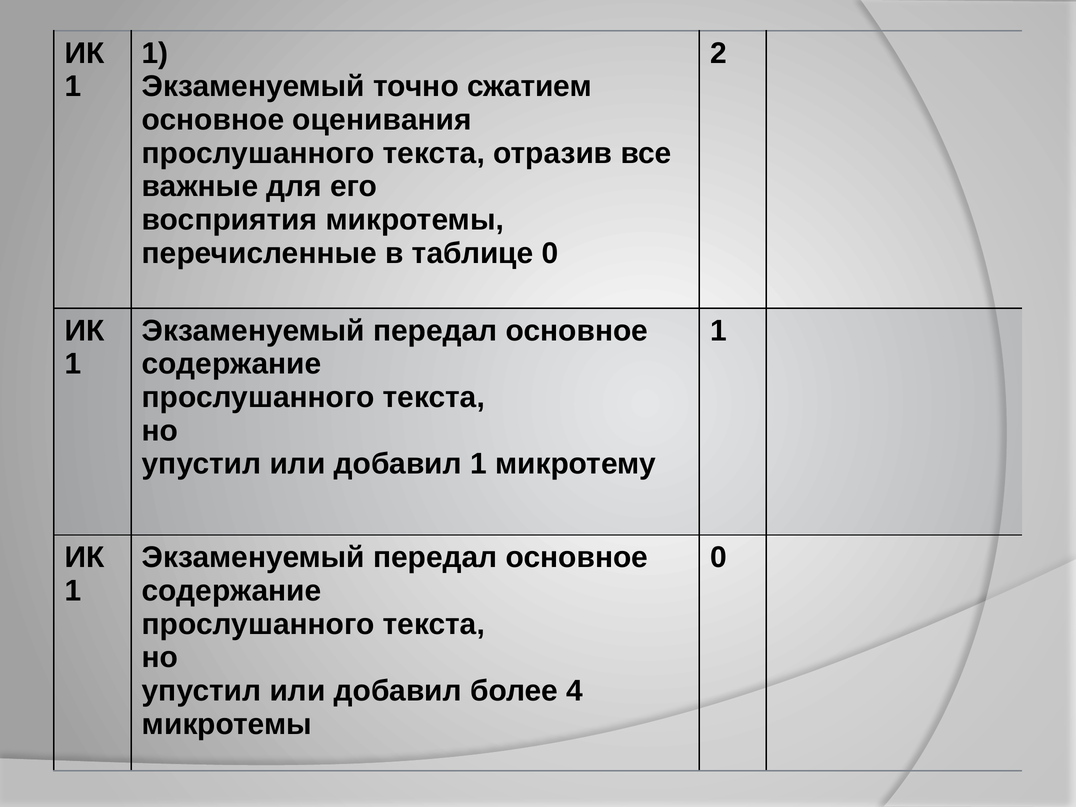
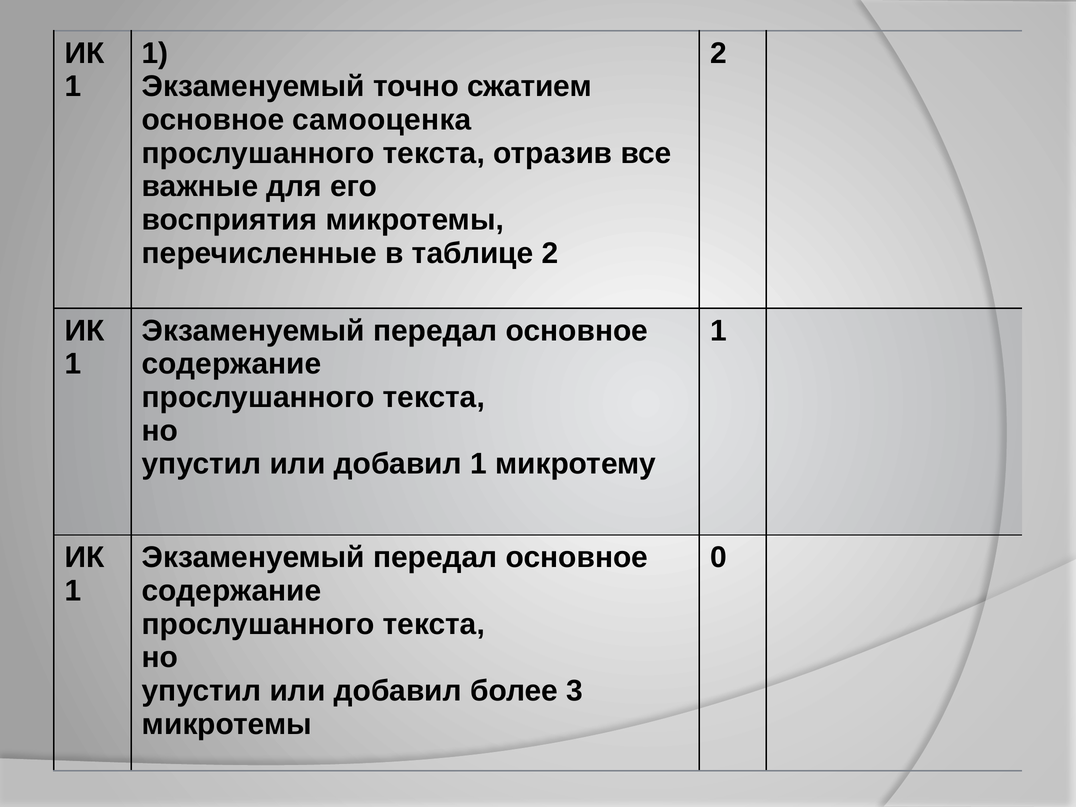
оценивания: оценивания -> самооценка
таблице 0: 0 -> 2
4: 4 -> 3
